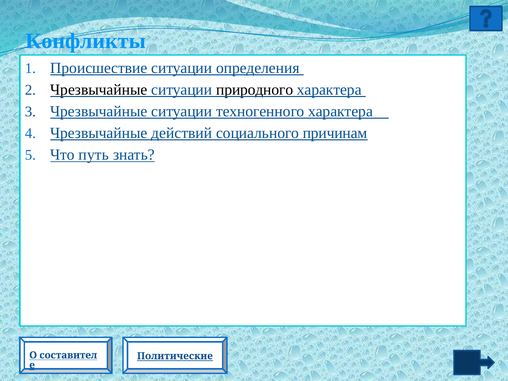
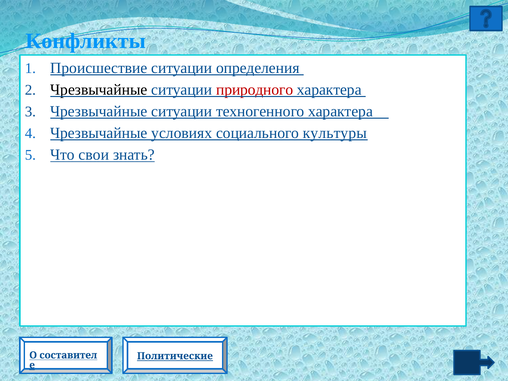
природного colour: black -> red
действий: действий -> условиях
причинам: причинам -> культуры
путь: путь -> свои
